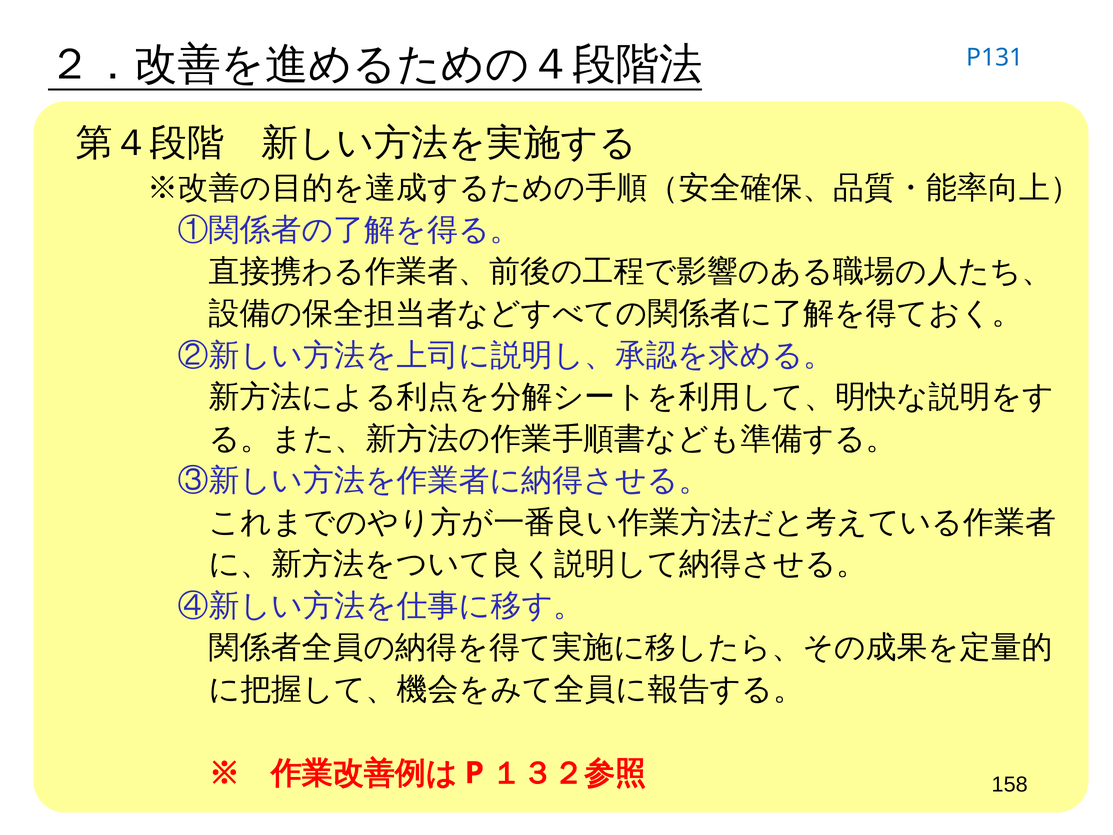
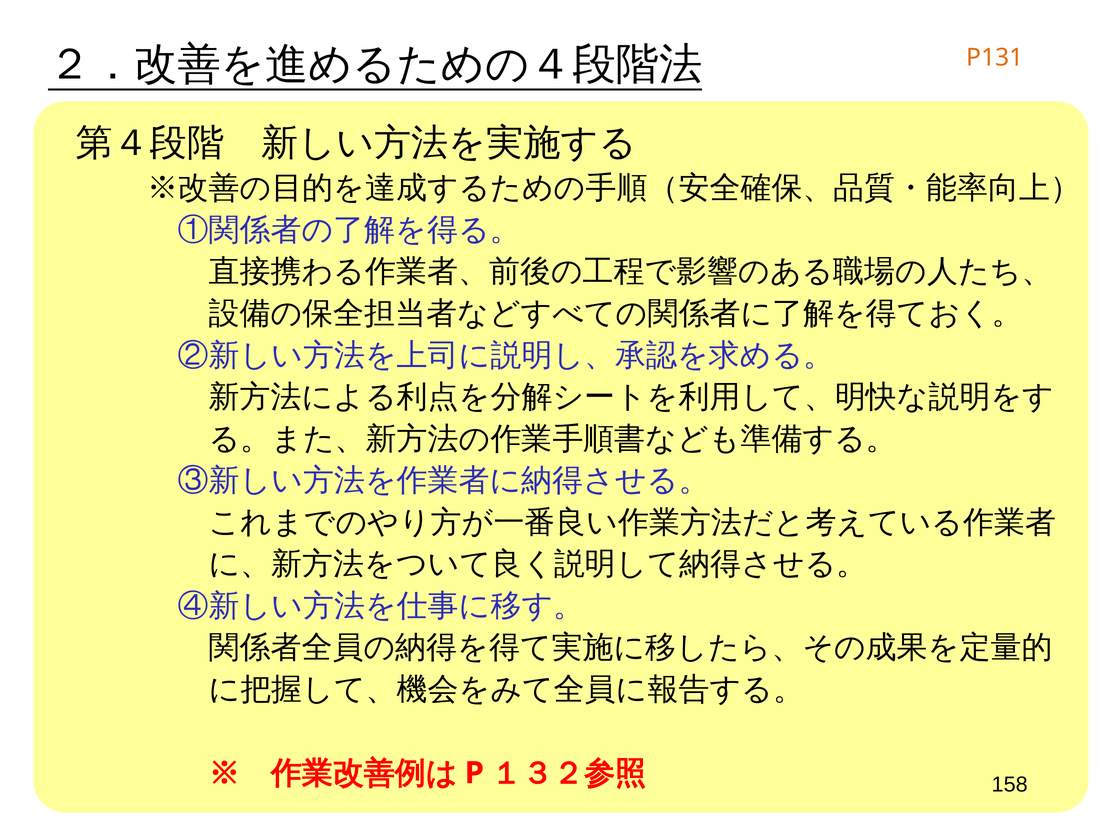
P131 colour: blue -> orange
